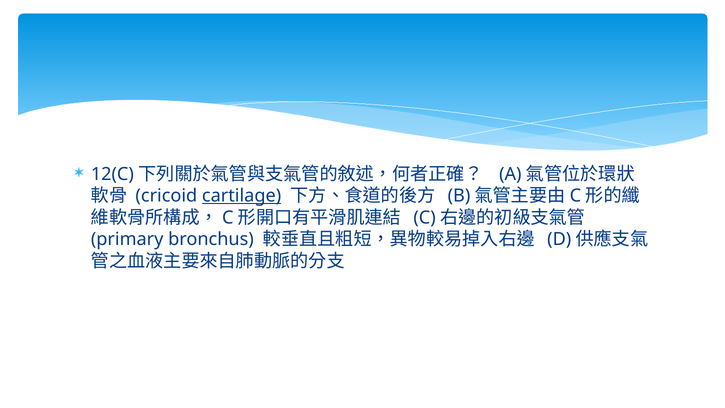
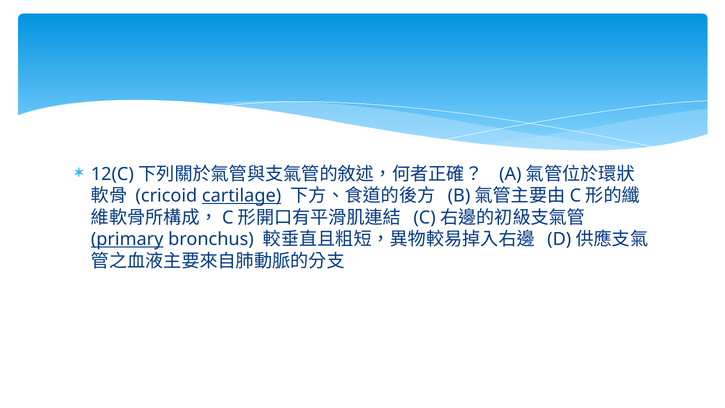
primary underline: none -> present
